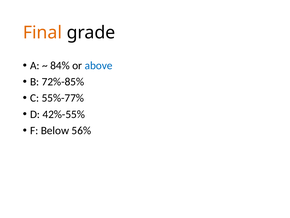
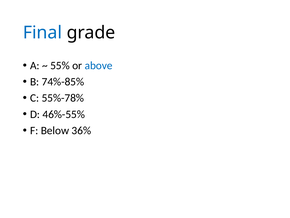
Final colour: orange -> blue
84%: 84% -> 55%
72%-85%: 72%-85% -> 74%-85%
55%-77%: 55%-77% -> 55%-78%
42%-55%: 42%-55% -> 46%-55%
56%: 56% -> 36%
